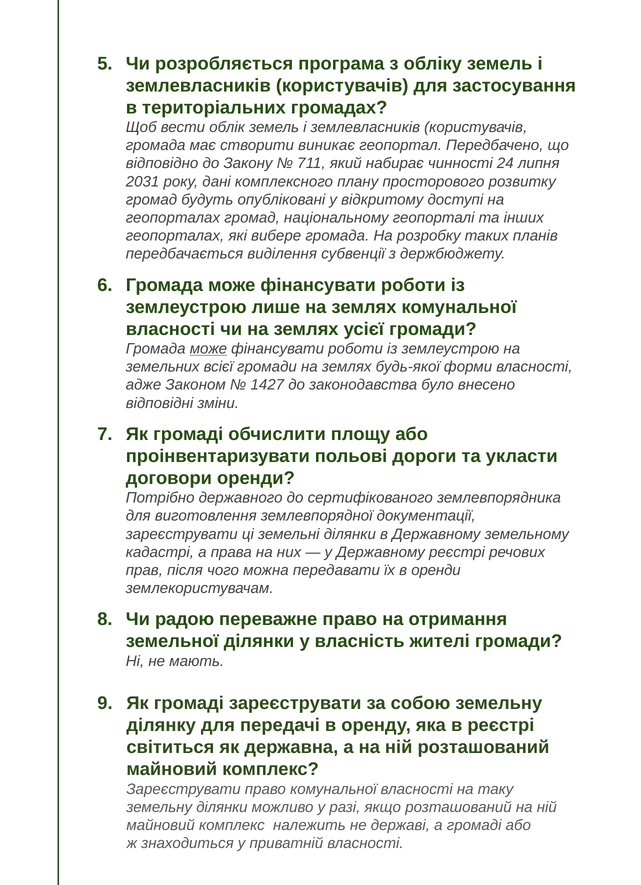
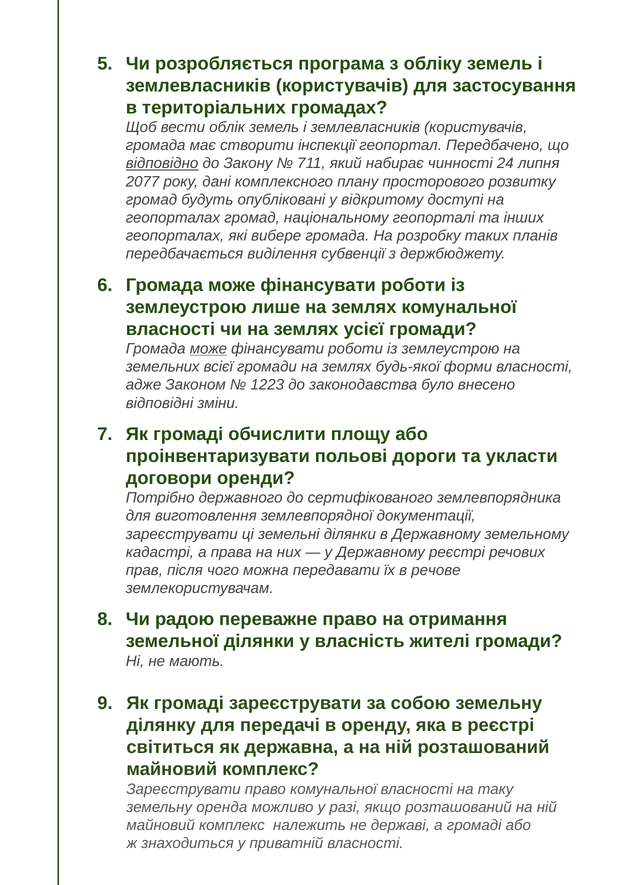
виникає: виникає -> інспекції
відповідно underline: none -> present
2031: 2031 -> 2077
1427: 1427 -> 1223
в оренди: оренди -> речове
земельну ділянки: ділянки -> оренда
